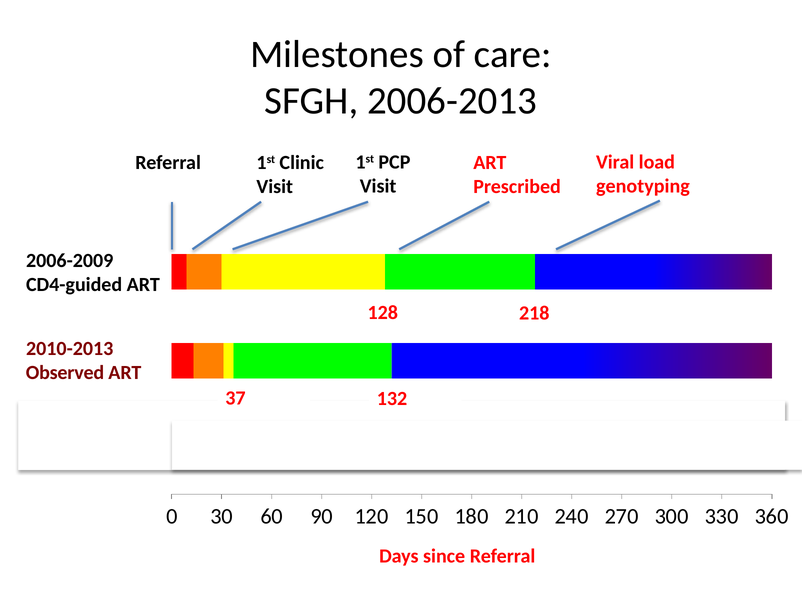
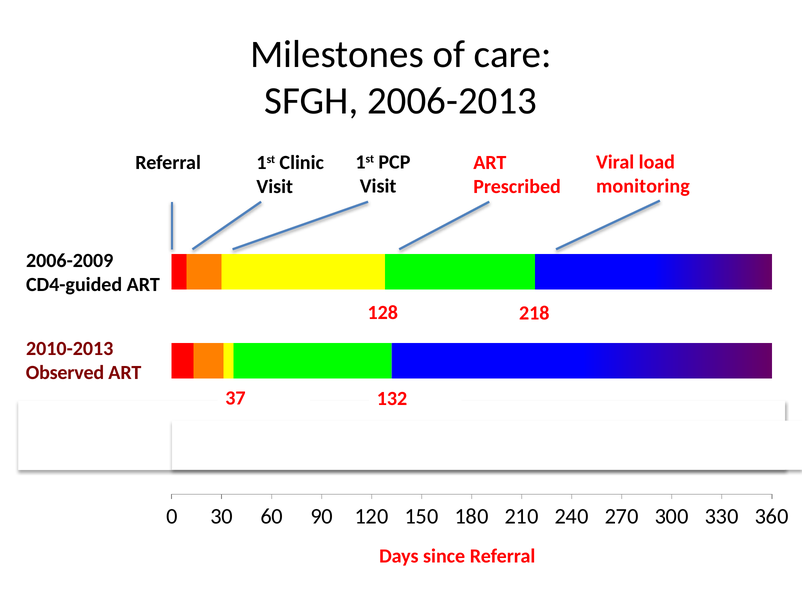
genotyping: genotyping -> monitoring
